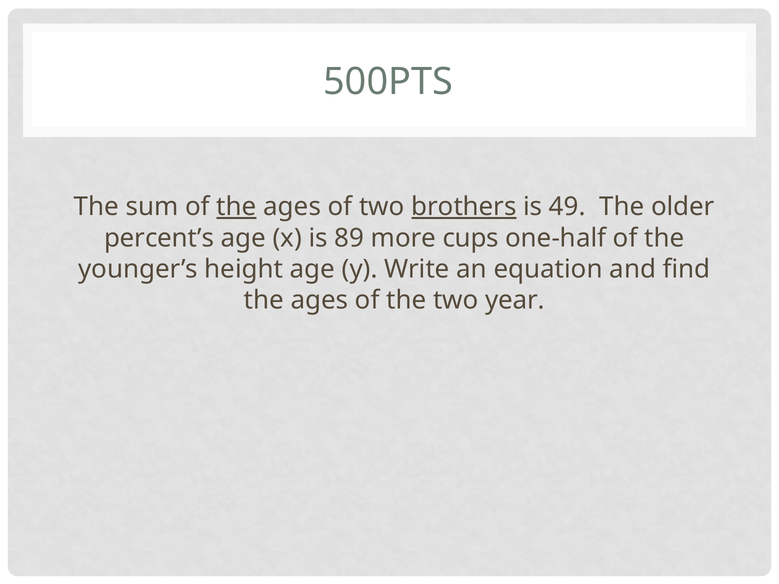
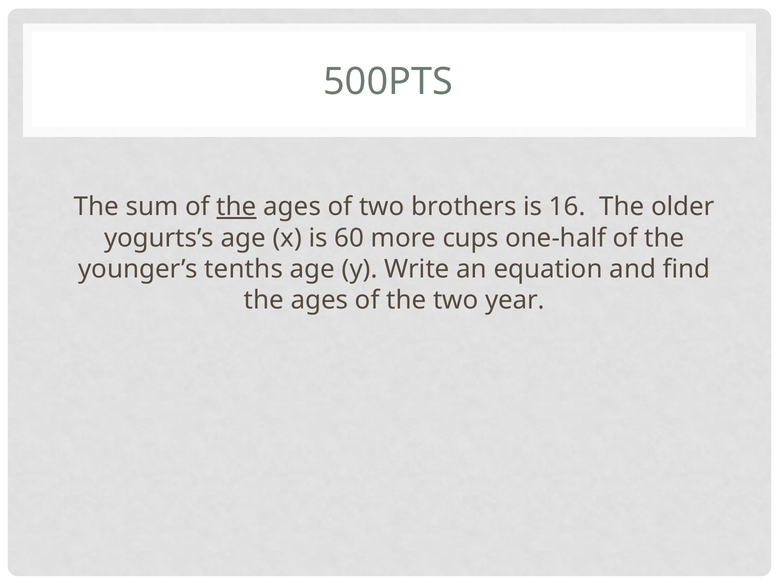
brothers underline: present -> none
49: 49 -> 16
percent’s: percent’s -> yogurts’s
89: 89 -> 60
height: height -> tenths
